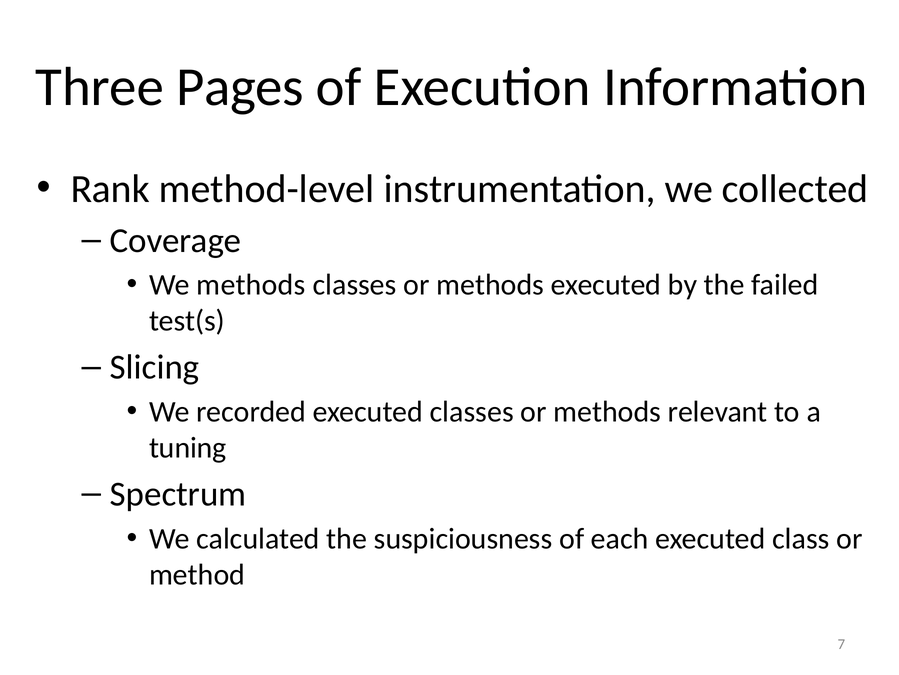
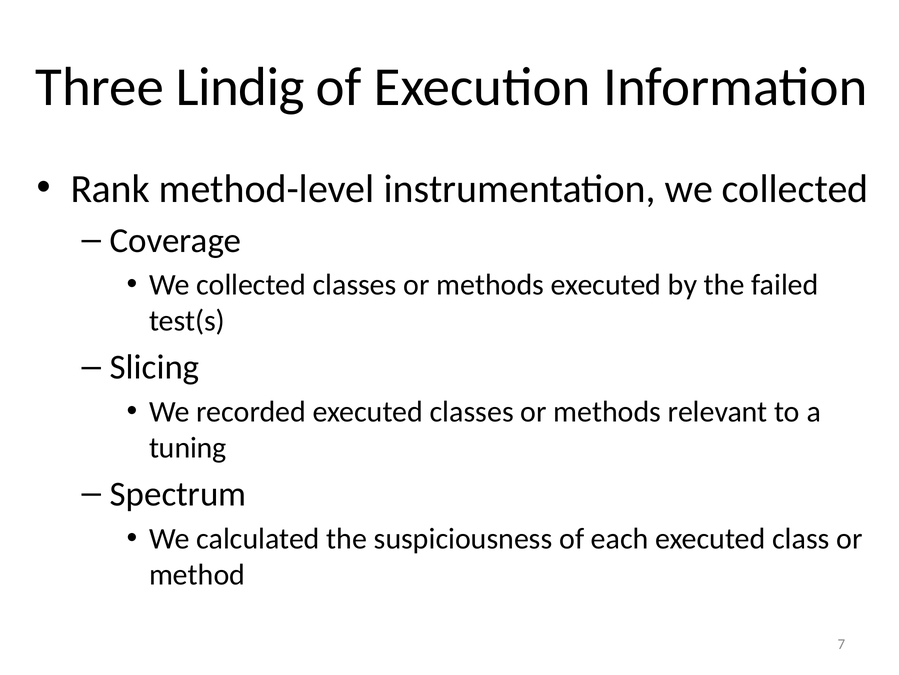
Pages: Pages -> Lindig
methods at (251, 285): methods -> collected
